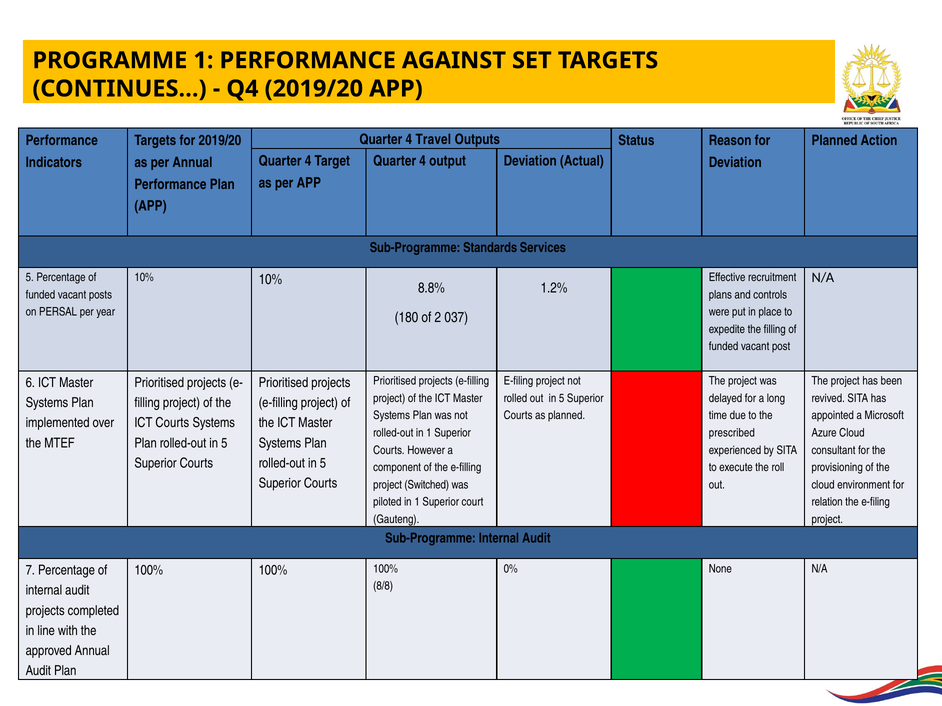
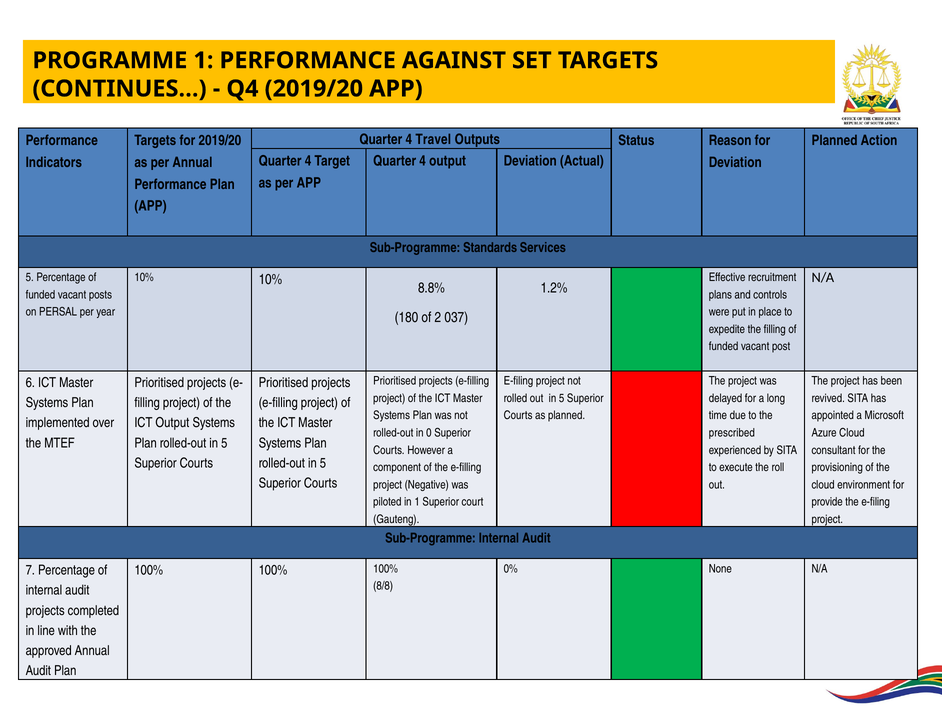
ICT Courts: Courts -> Output
rolled-out in 1: 1 -> 0
Switched: Switched -> Negative
relation: relation -> provide
